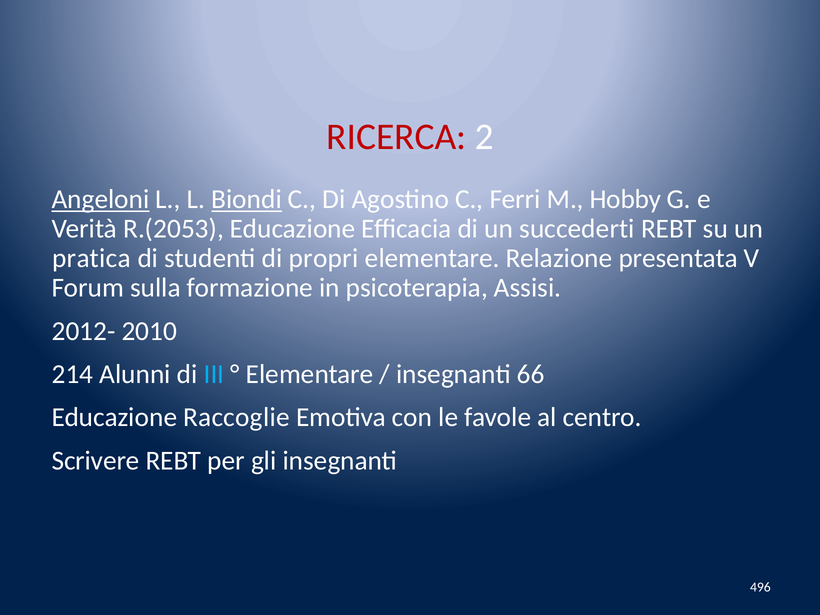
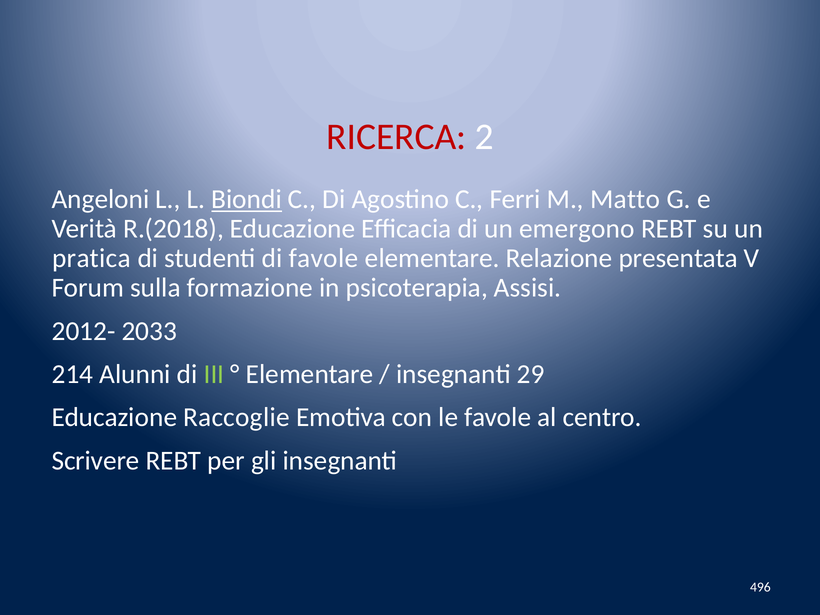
Angeloni underline: present -> none
Hobby: Hobby -> Matto
R.(2053: R.(2053 -> R.(2018
succederti: succederti -> emergono
di propri: propri -> favole
2010: 2010 -> 2033
III colour: light blue -> light green
66: 66 -> 29
